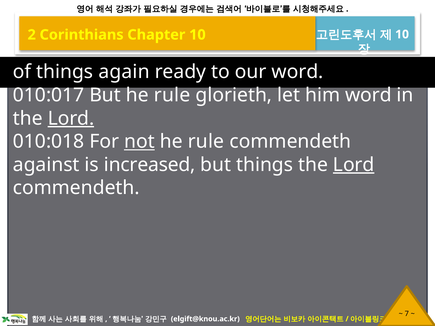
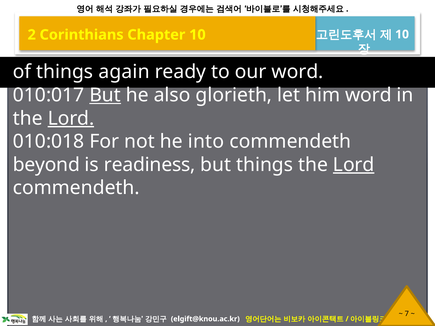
But at (105, 95) underline: none -> present
rule at (172, 95): rule -> also
not underline: present -> none
rule at (206, 142): rule -> into
against: against -> beyond
increased: increased -> readiness
